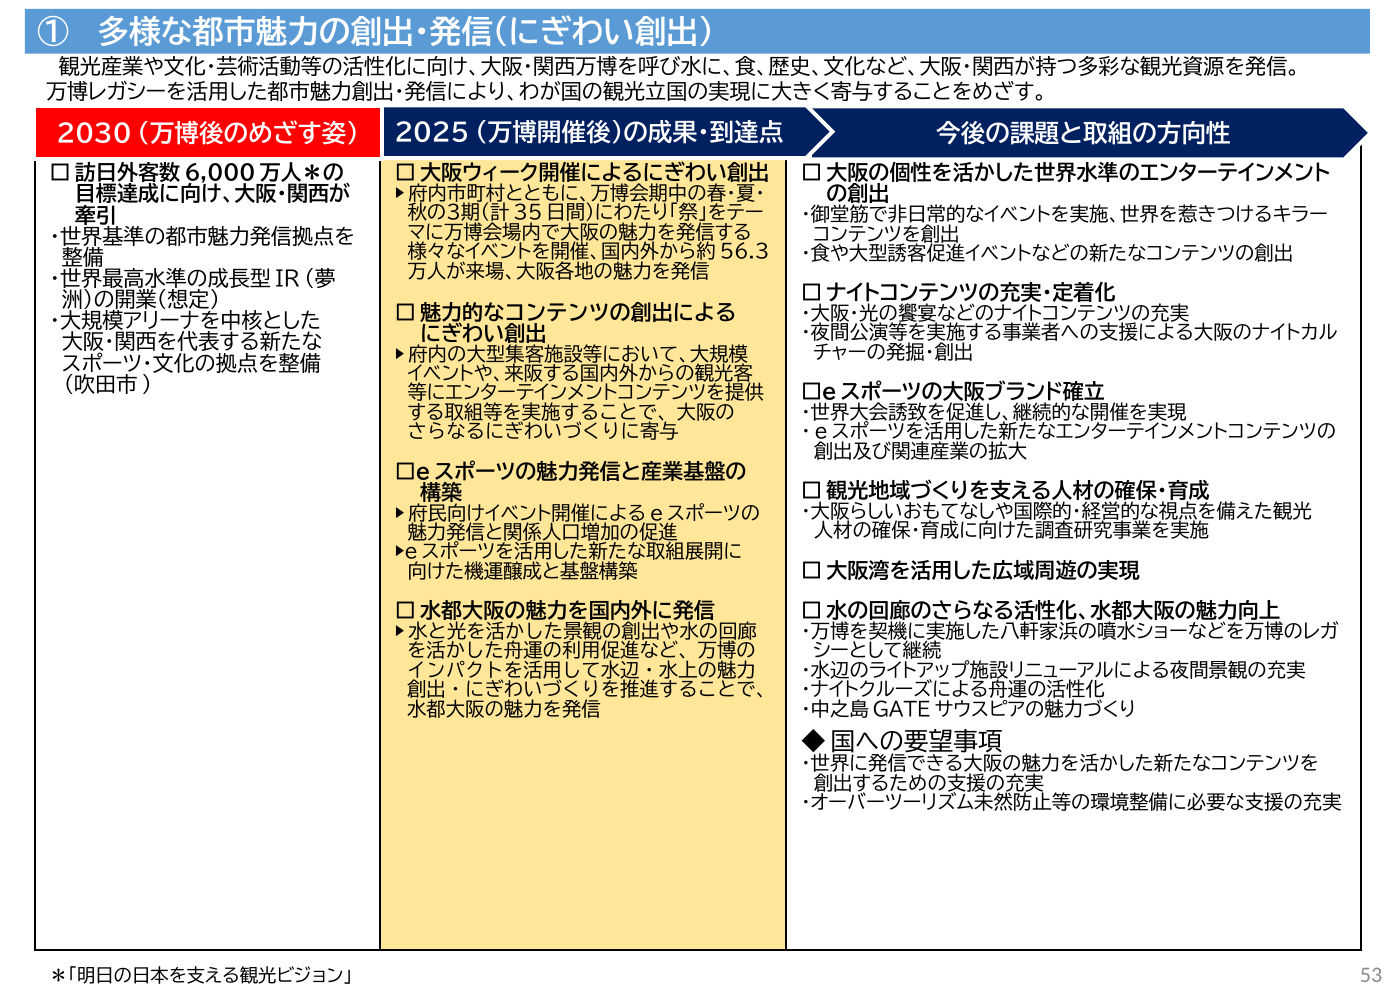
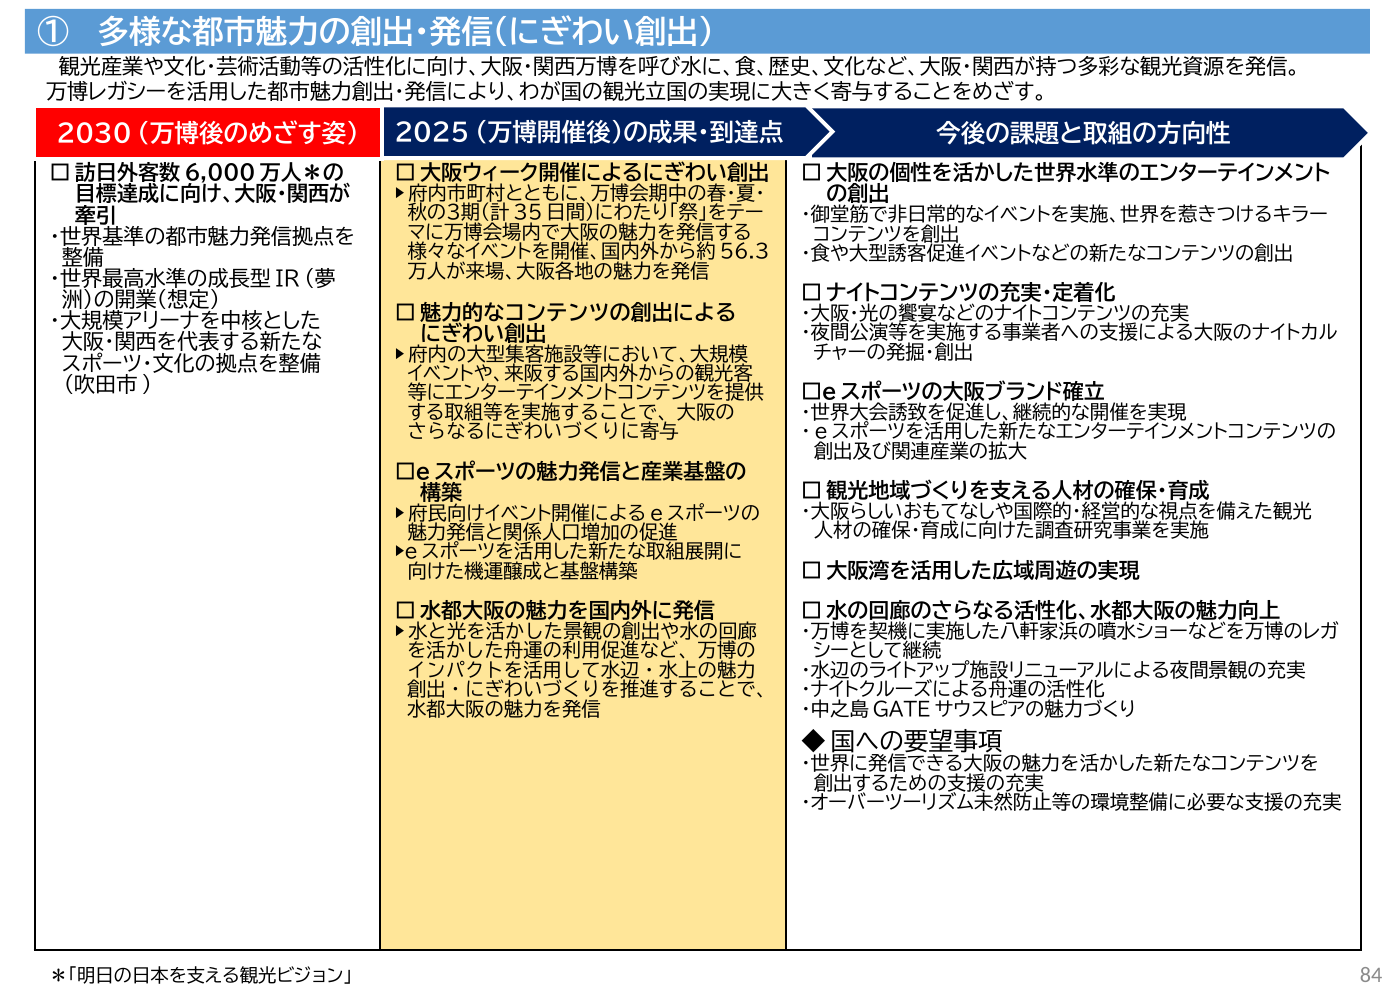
53: 53 -> 84
